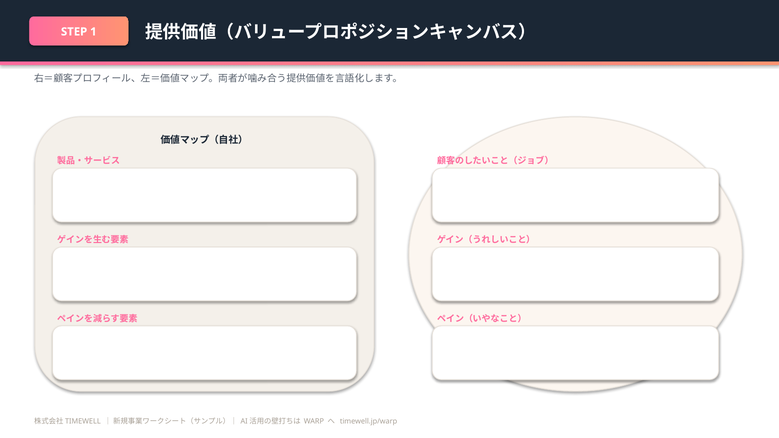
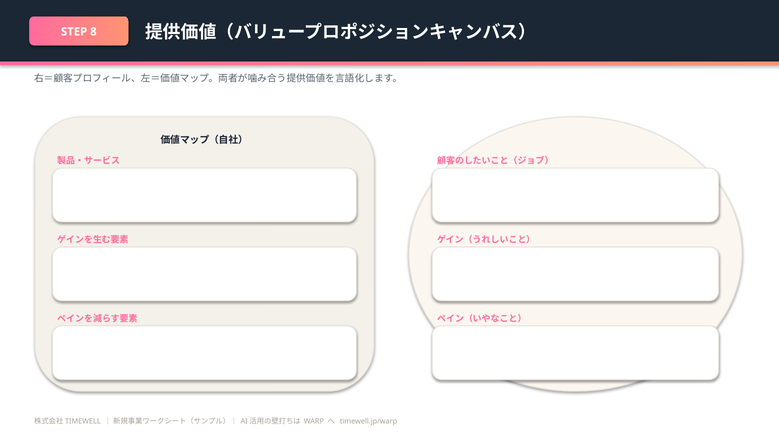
1: 1 -> 8
